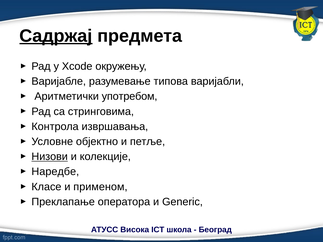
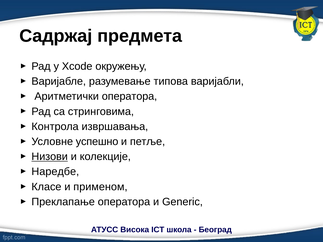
Садржај underline: present -> none
Аритметички употребом: употребом -> оператора
објектно: објектно -> успешно
